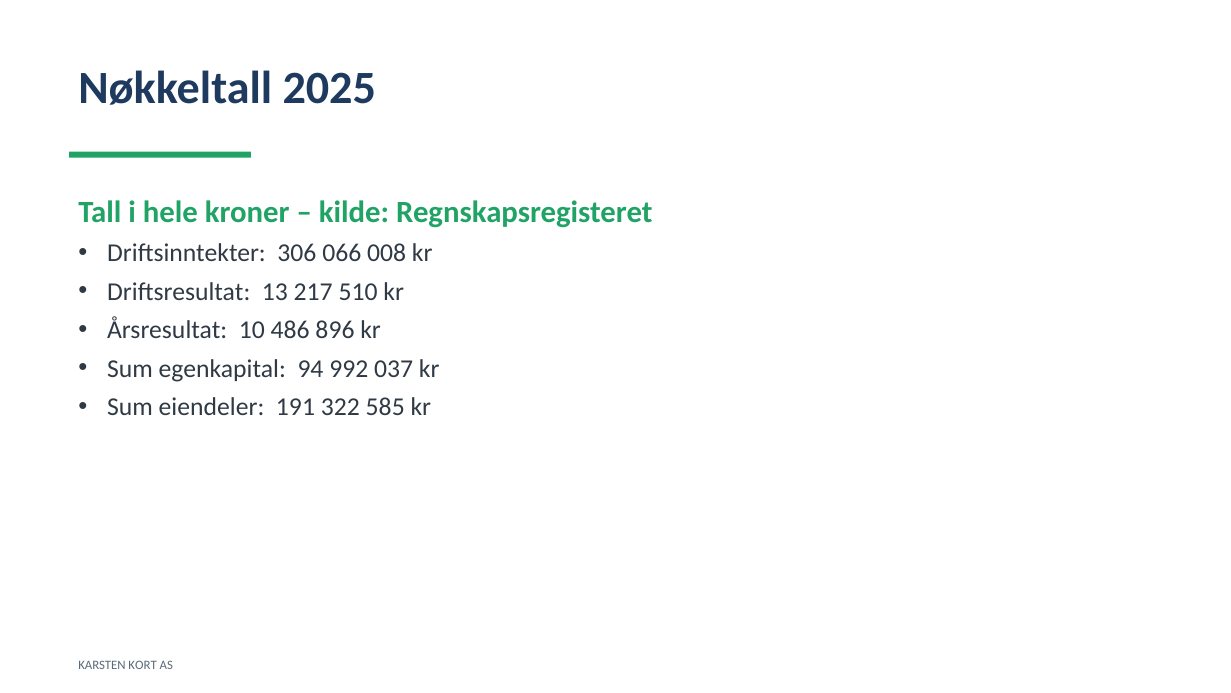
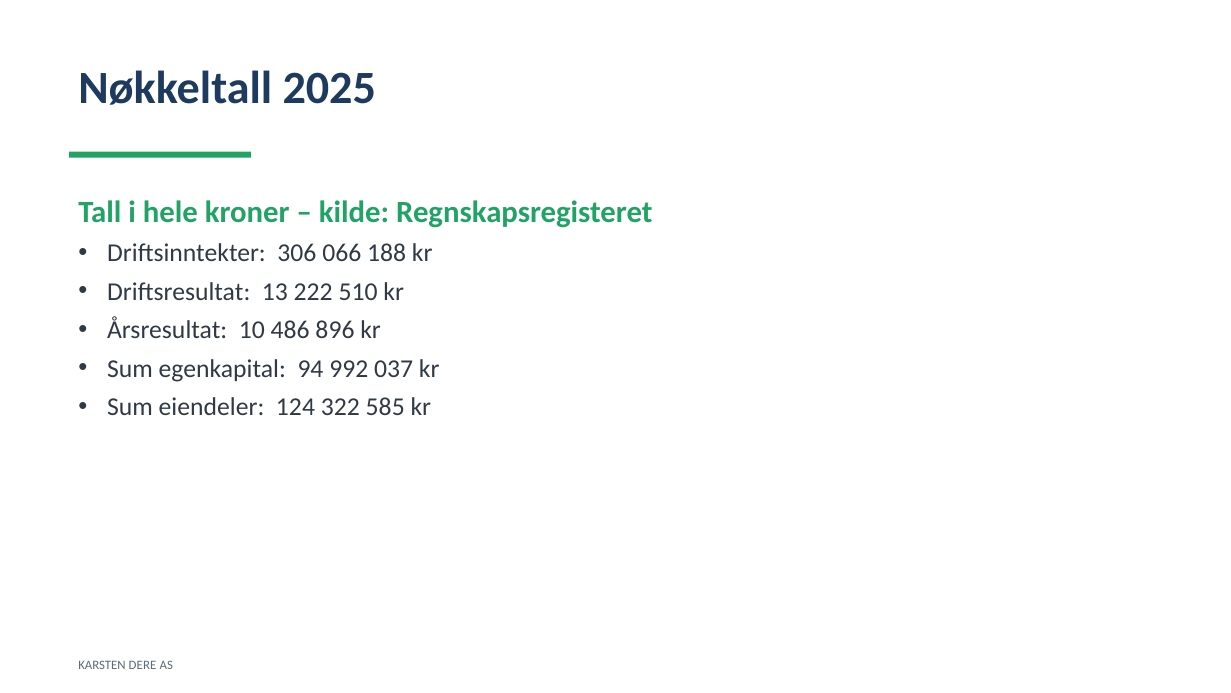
008: 008 -> 188
217: 217 -> 222
191: 191 -> 124
KORT: KORT -> DERE
